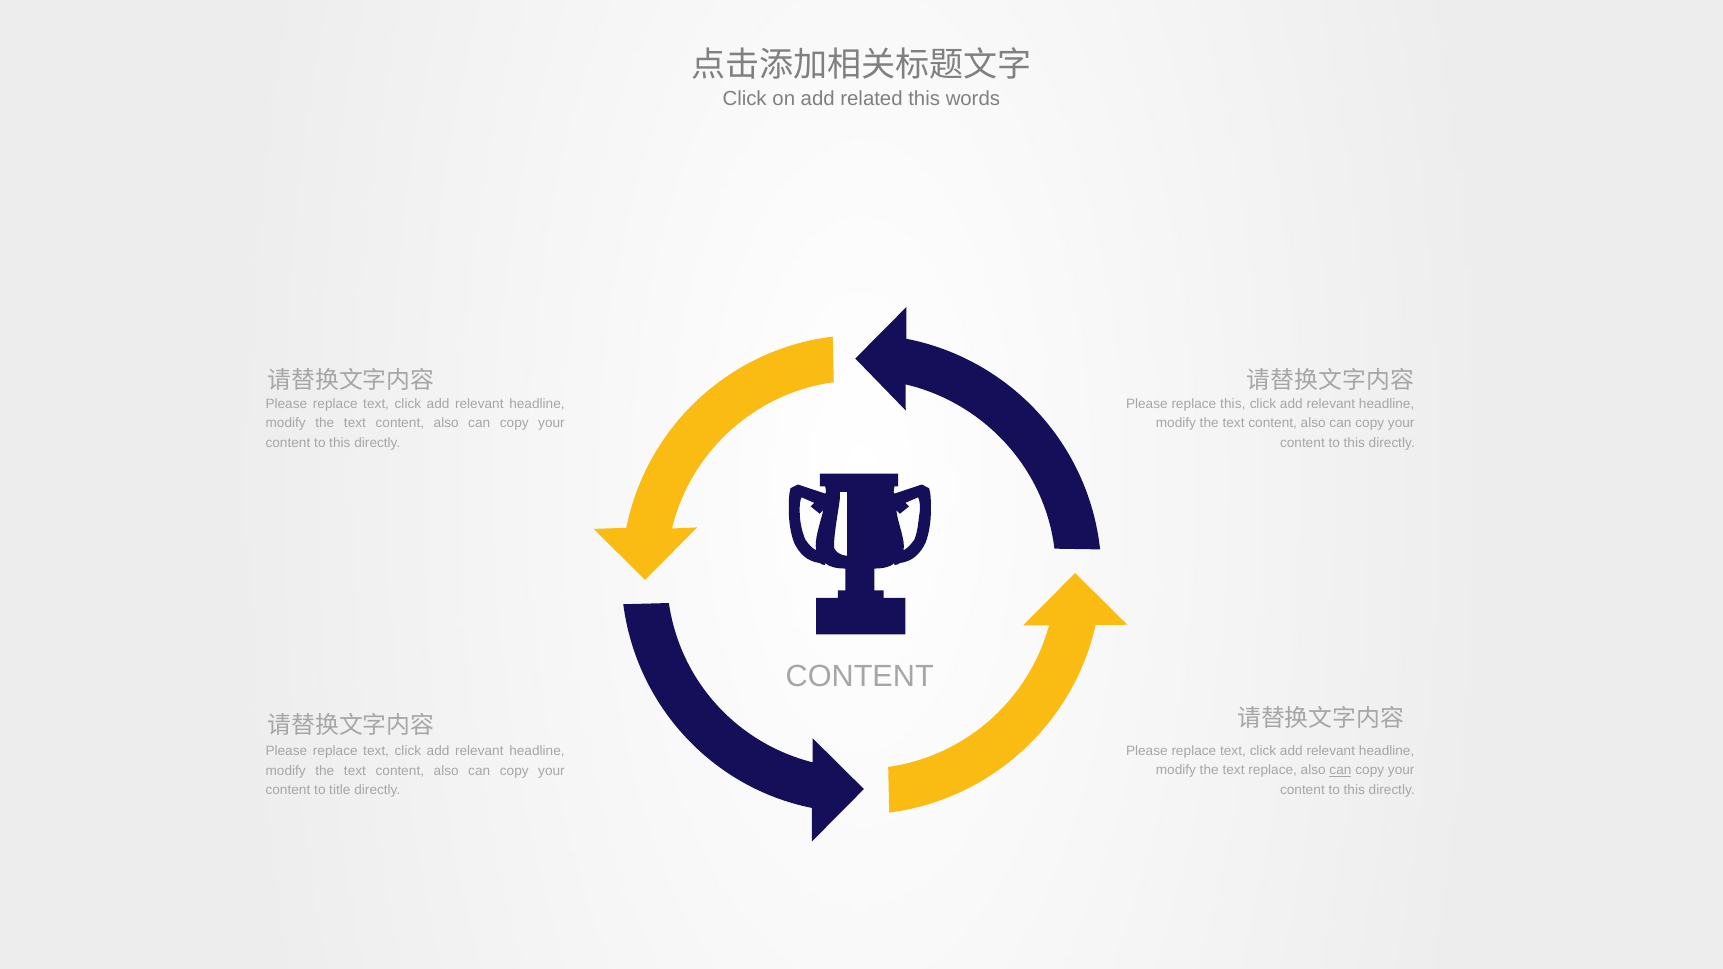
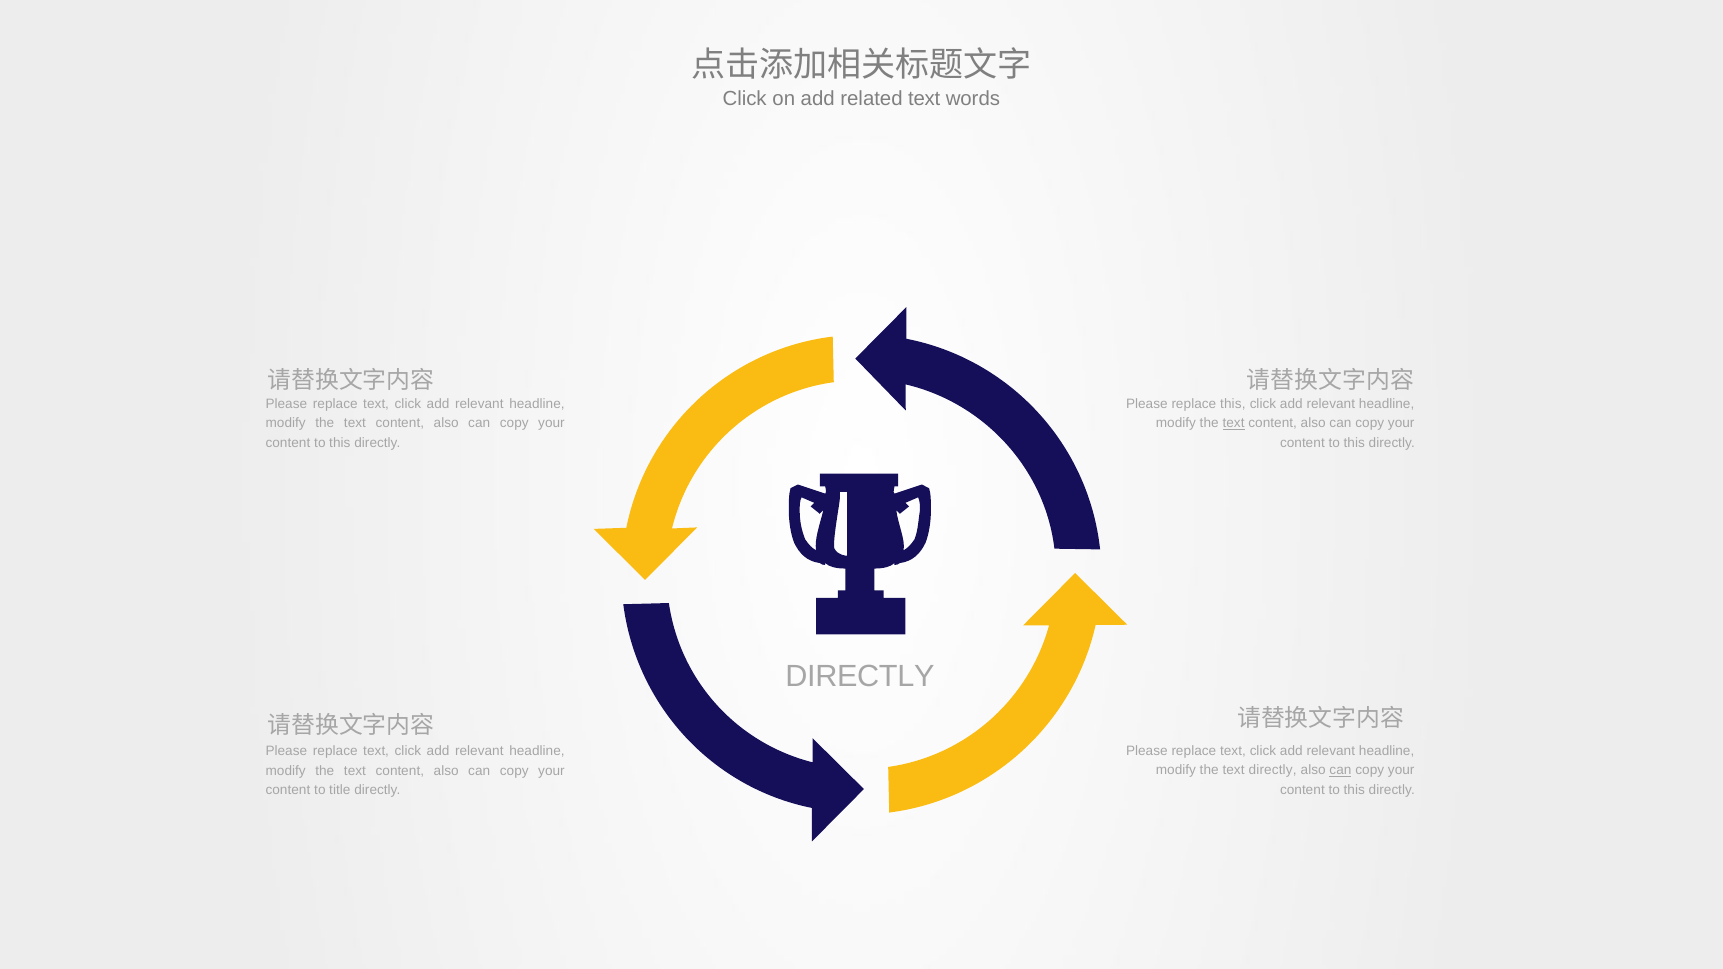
related this: this -> text
text at (1234, 423) underline: none -> present
CONTENT at (860, 676): CONTENT -> DIRECTLY
text replace: replace -> directly
